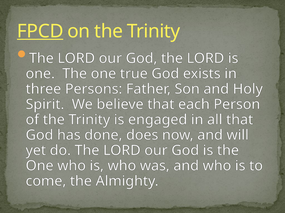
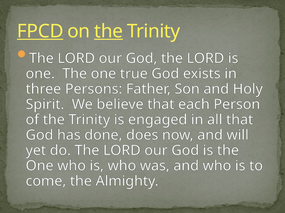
the at (109, 31) underline: none -> present
